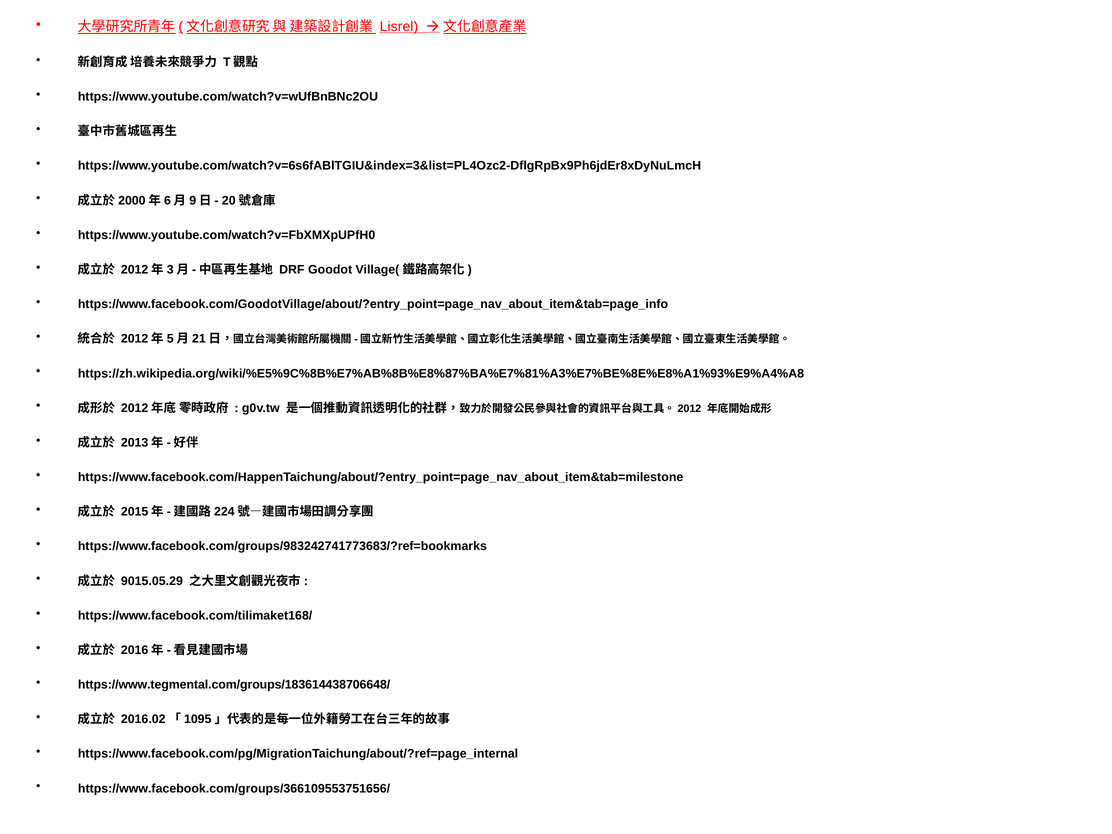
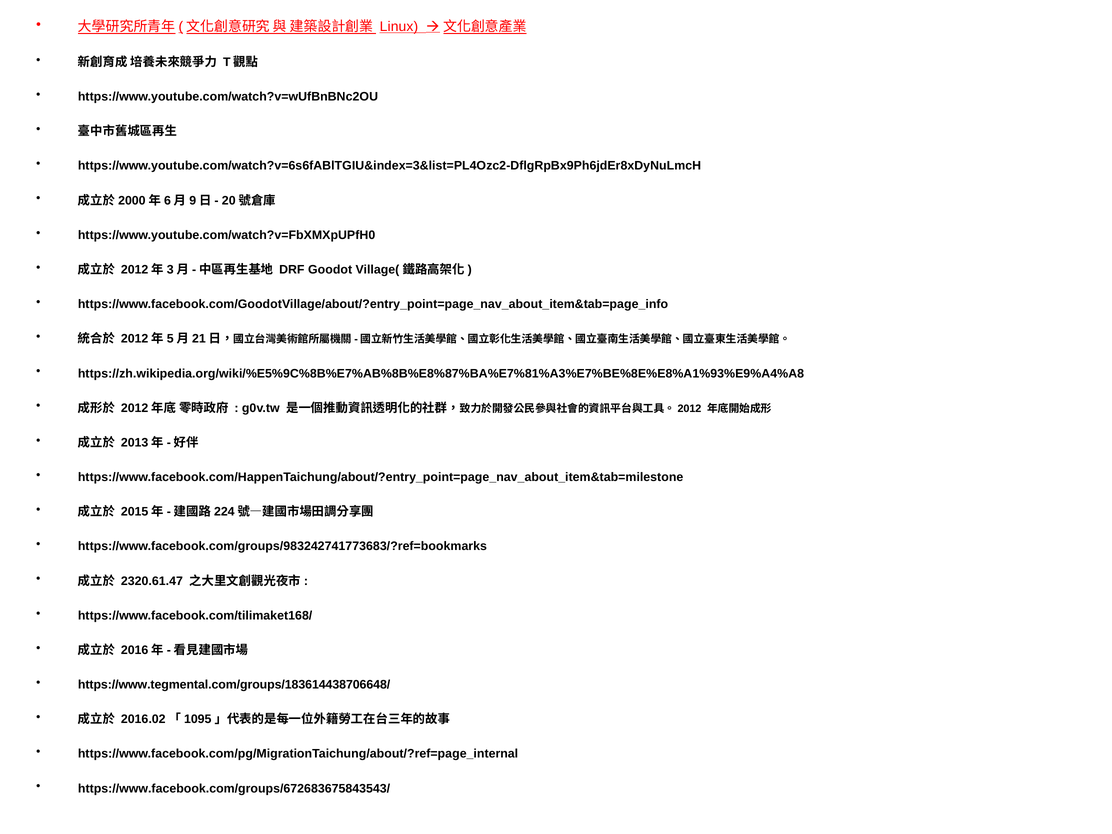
Lisrel: Lisrel -> Linux
9015.05.29: 9015.05.29 -> 2320.61.47
https://www.facebook.com/groups/366109553751656/: https://www.facebook.com/groups/366109553751656/ -> https://www.facebook.com/groups/672683675843543/
